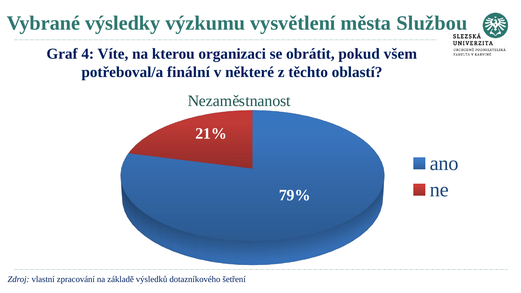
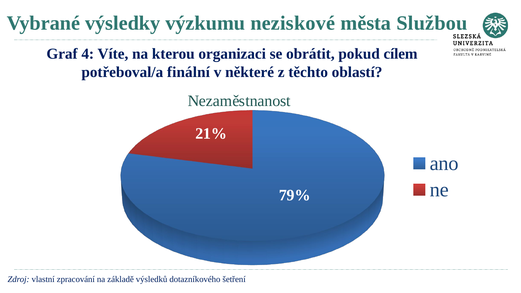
vysvětlení: vysvětlení -> neziskové
všem: všem -> cílem
